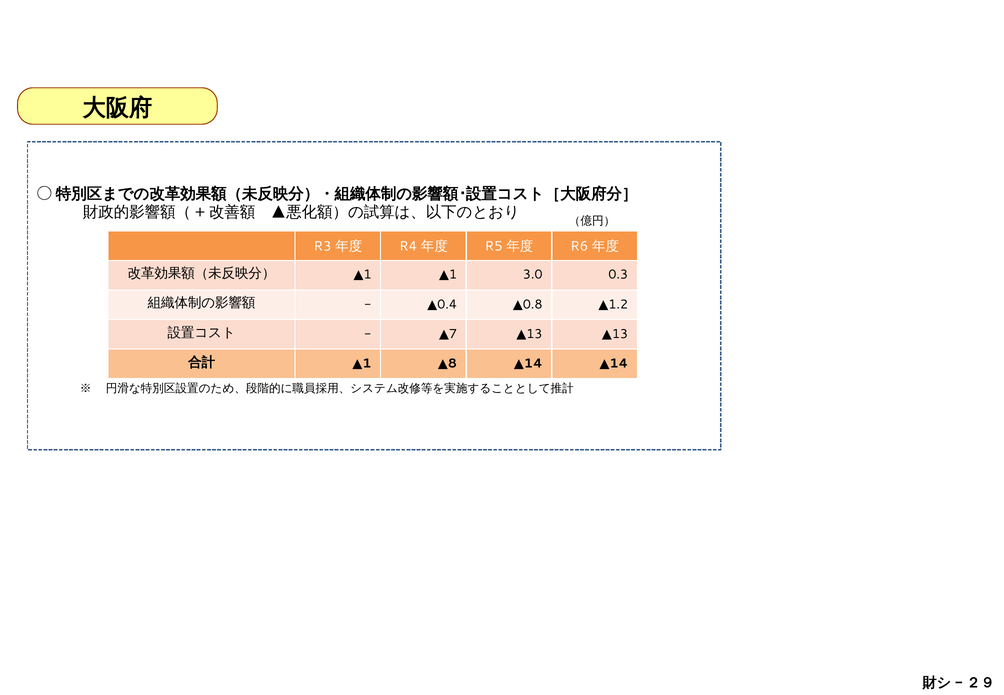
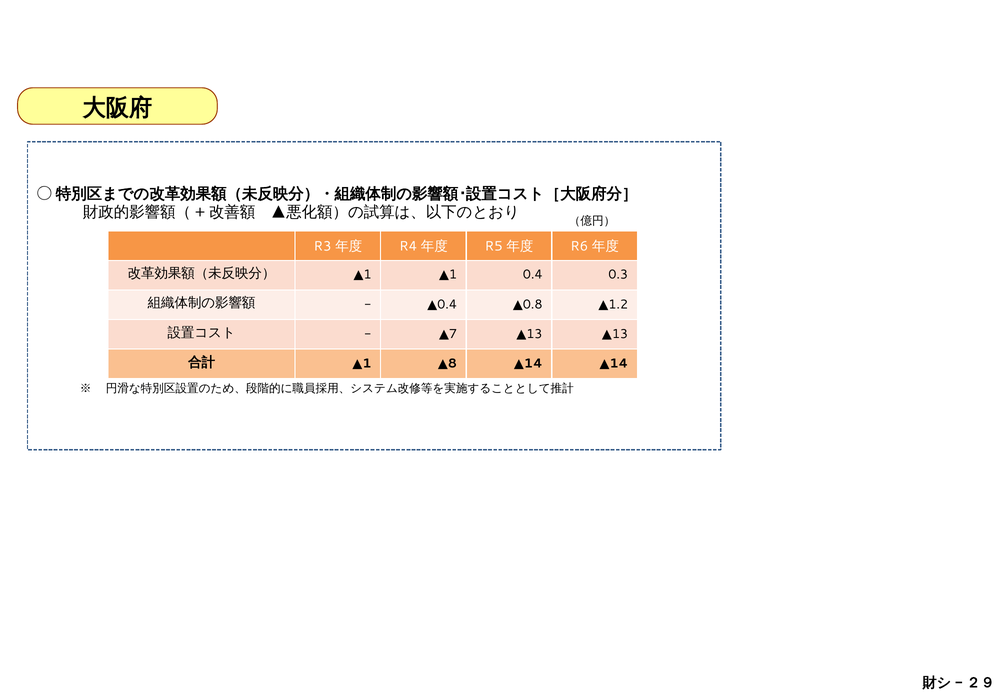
3.0: 3.0 -> 0.4
